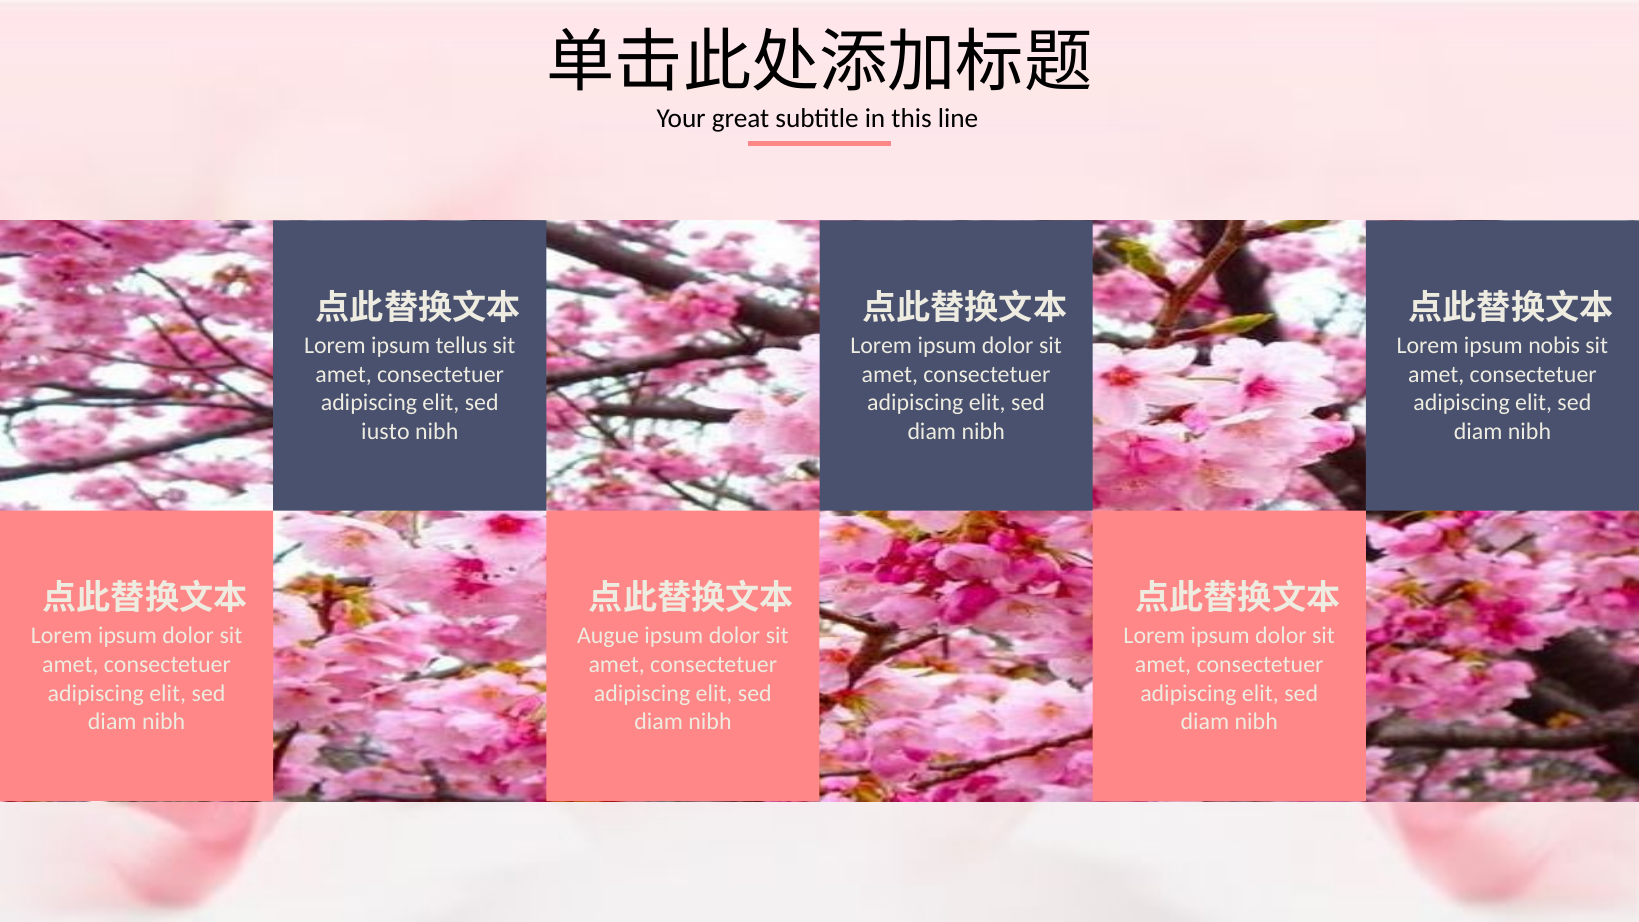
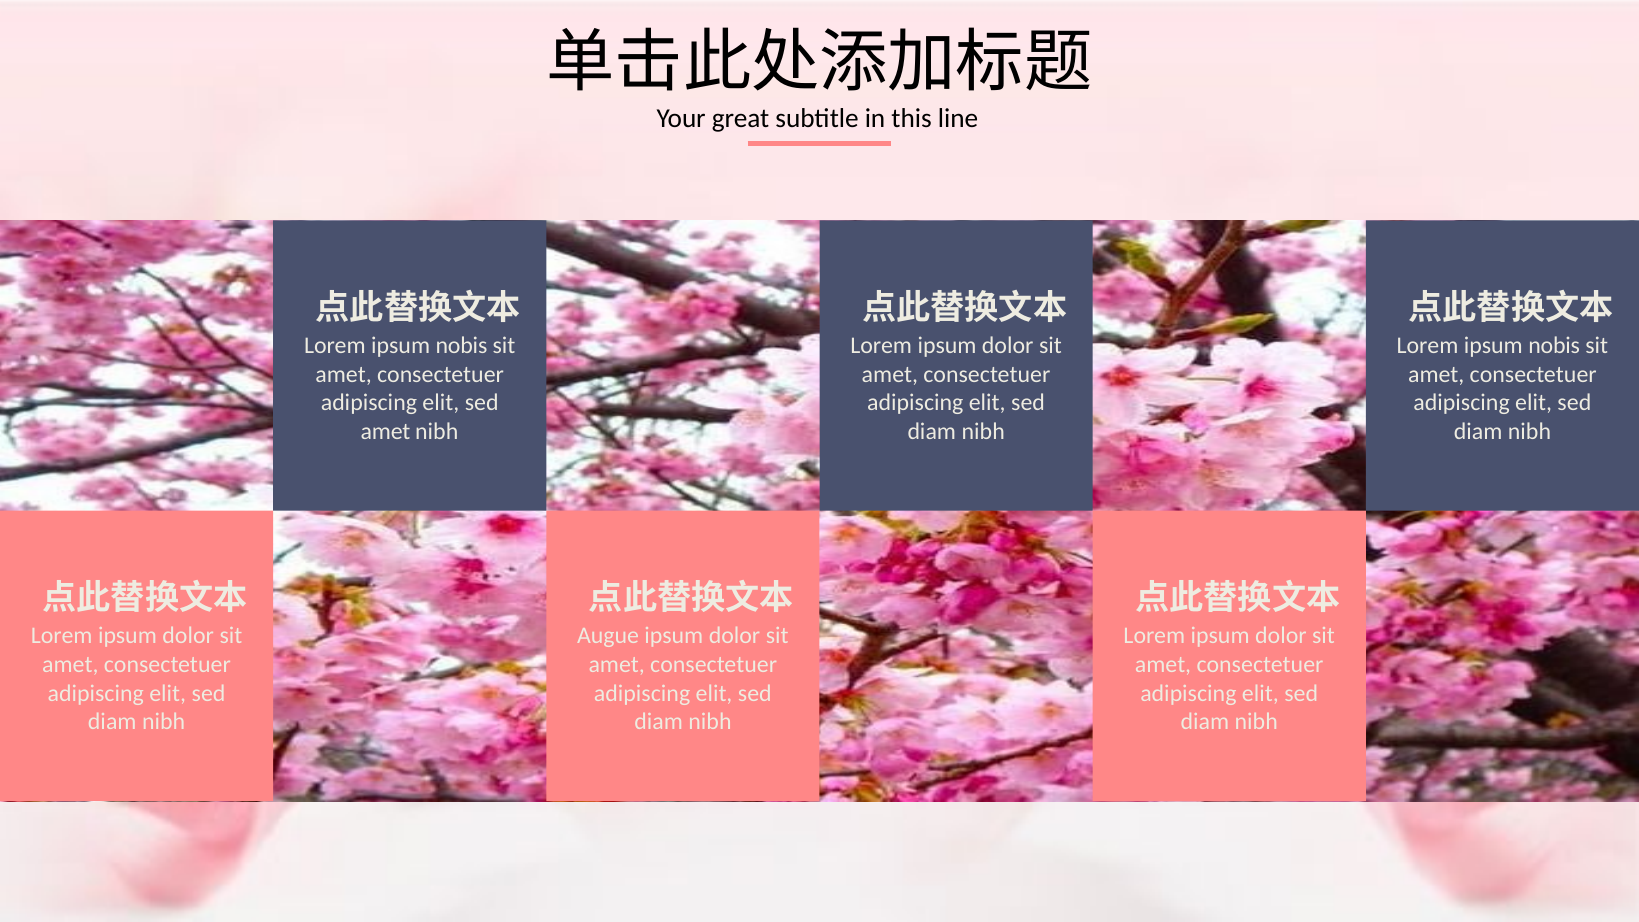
tellus at (461, 346): tellus -> nobis
iusto at (385, 432): iusto -> amet
